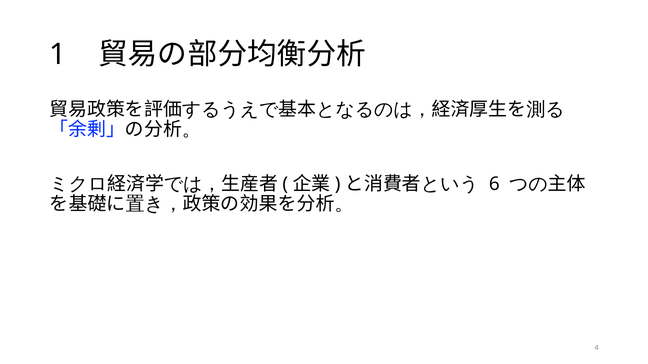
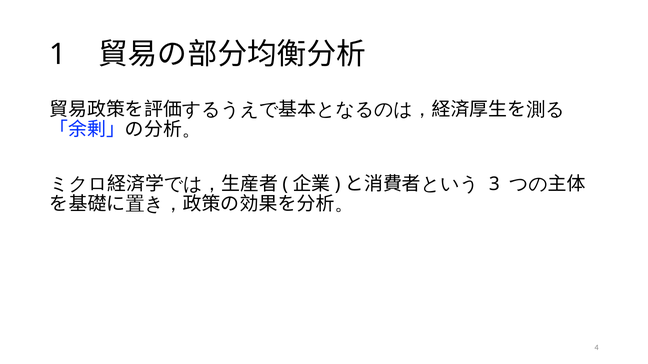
6: 6 -> 3
